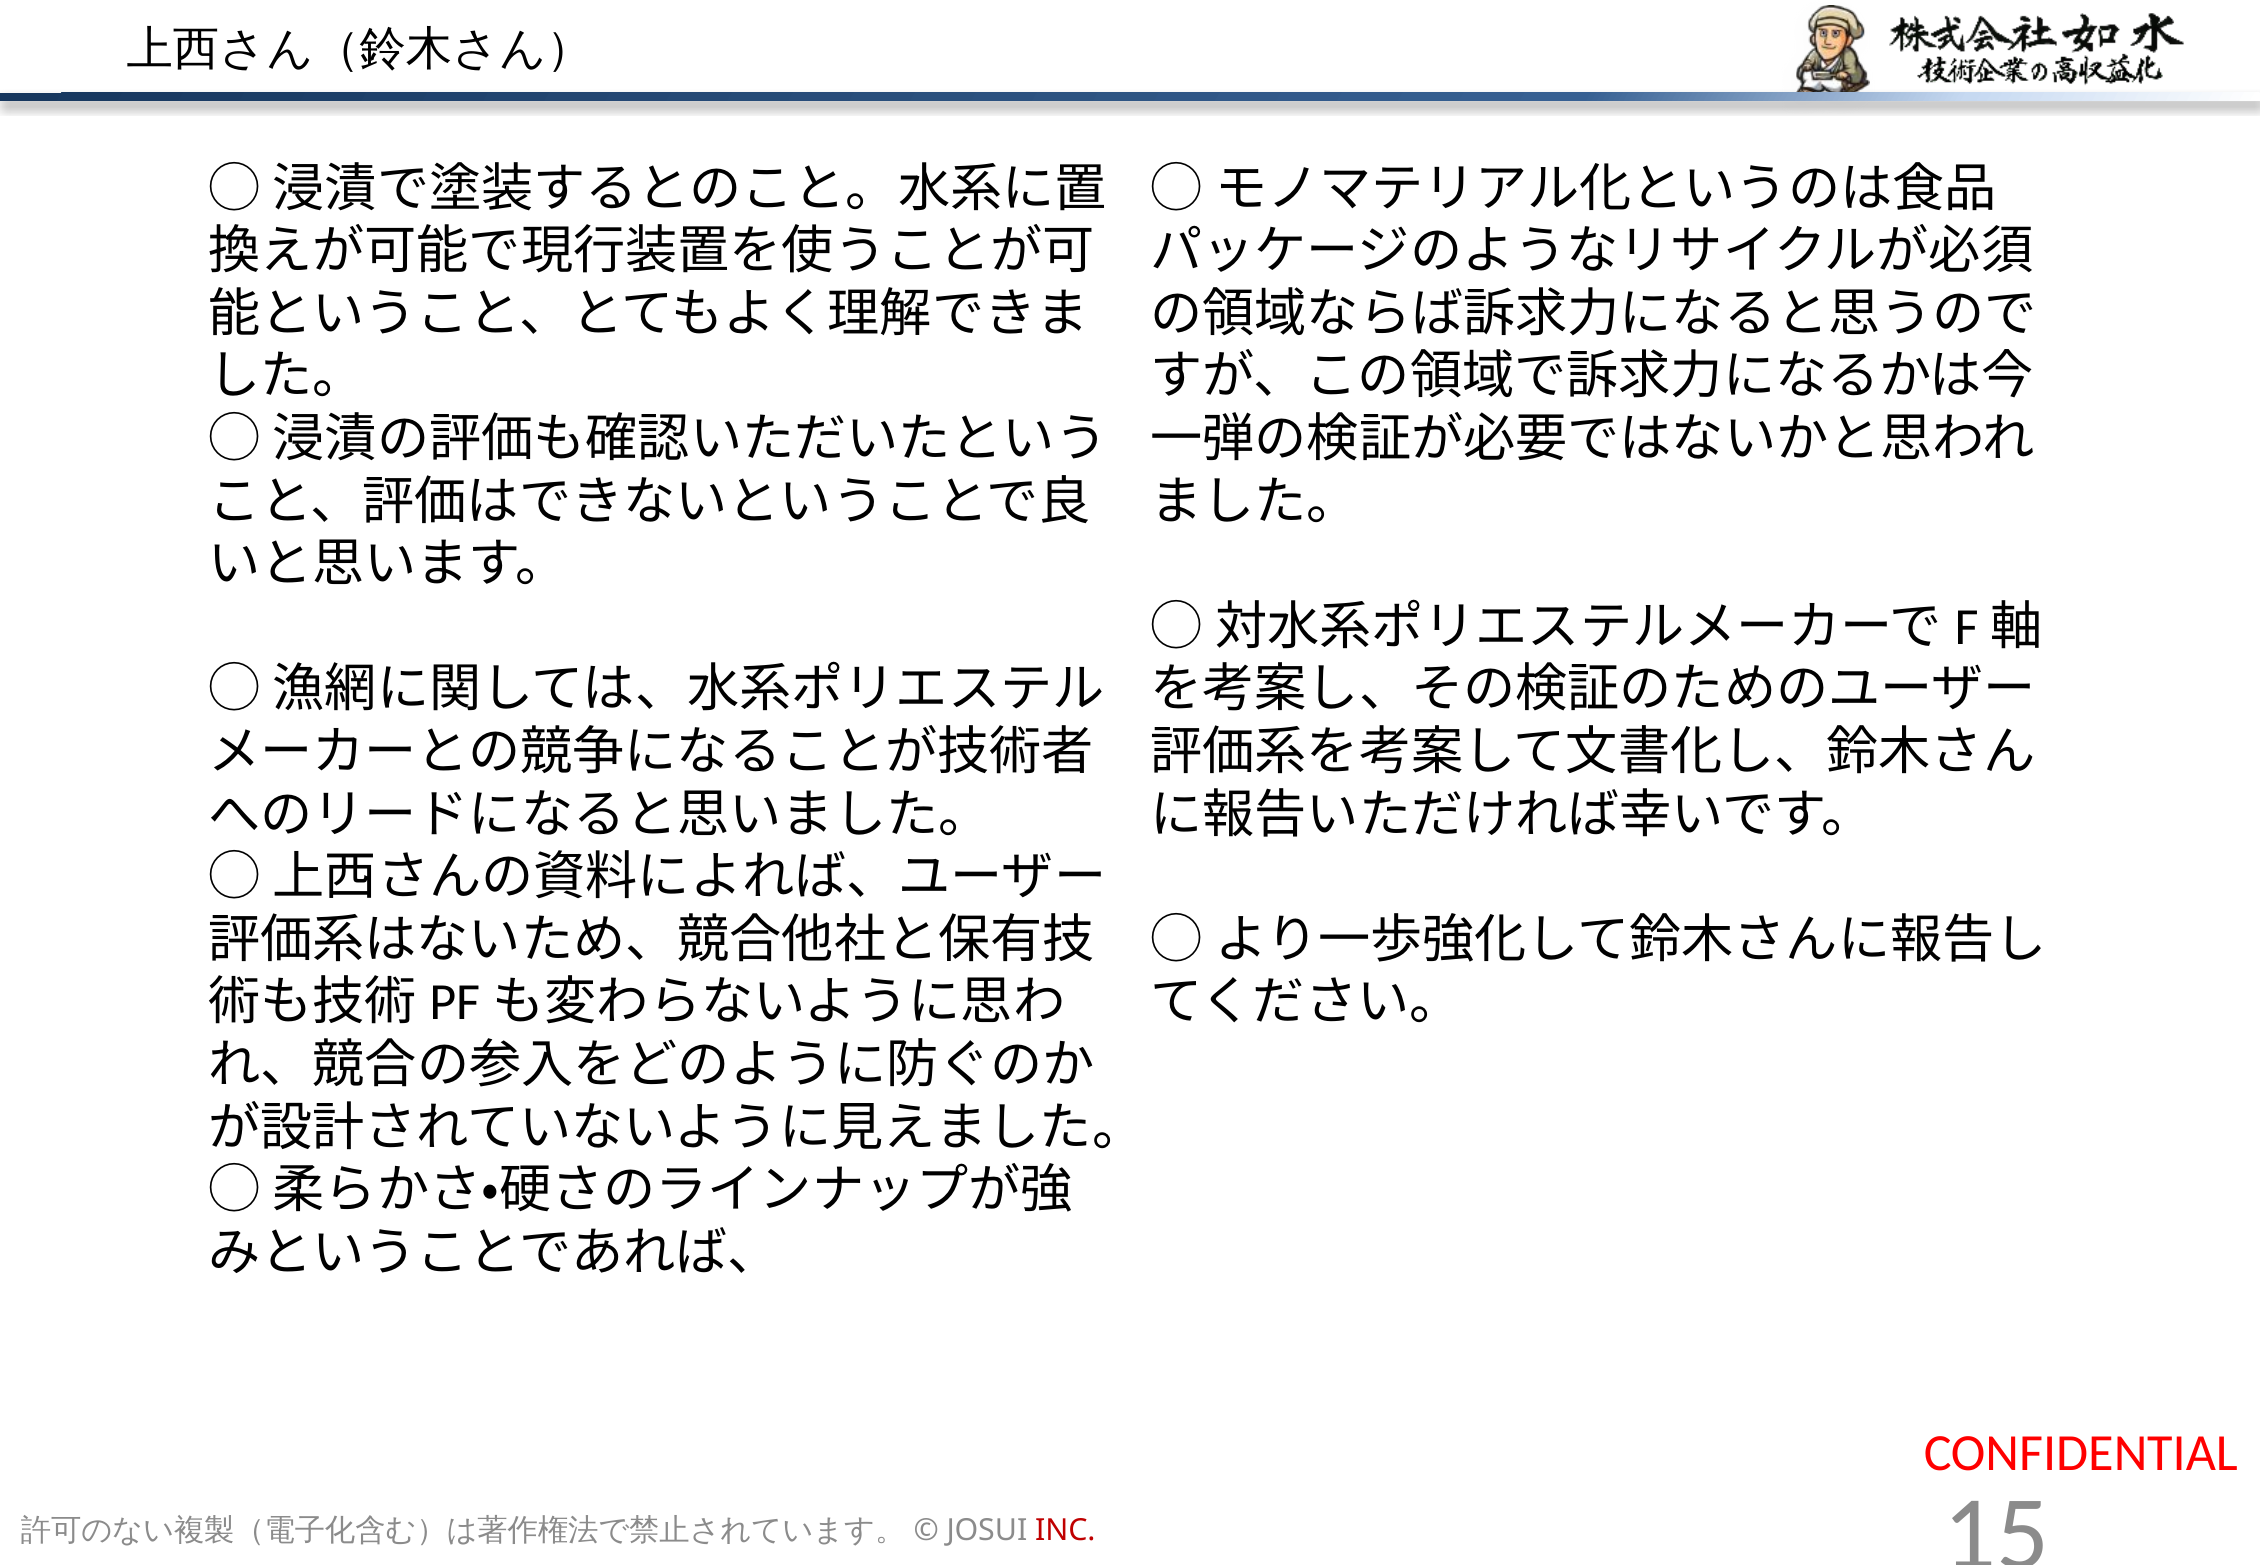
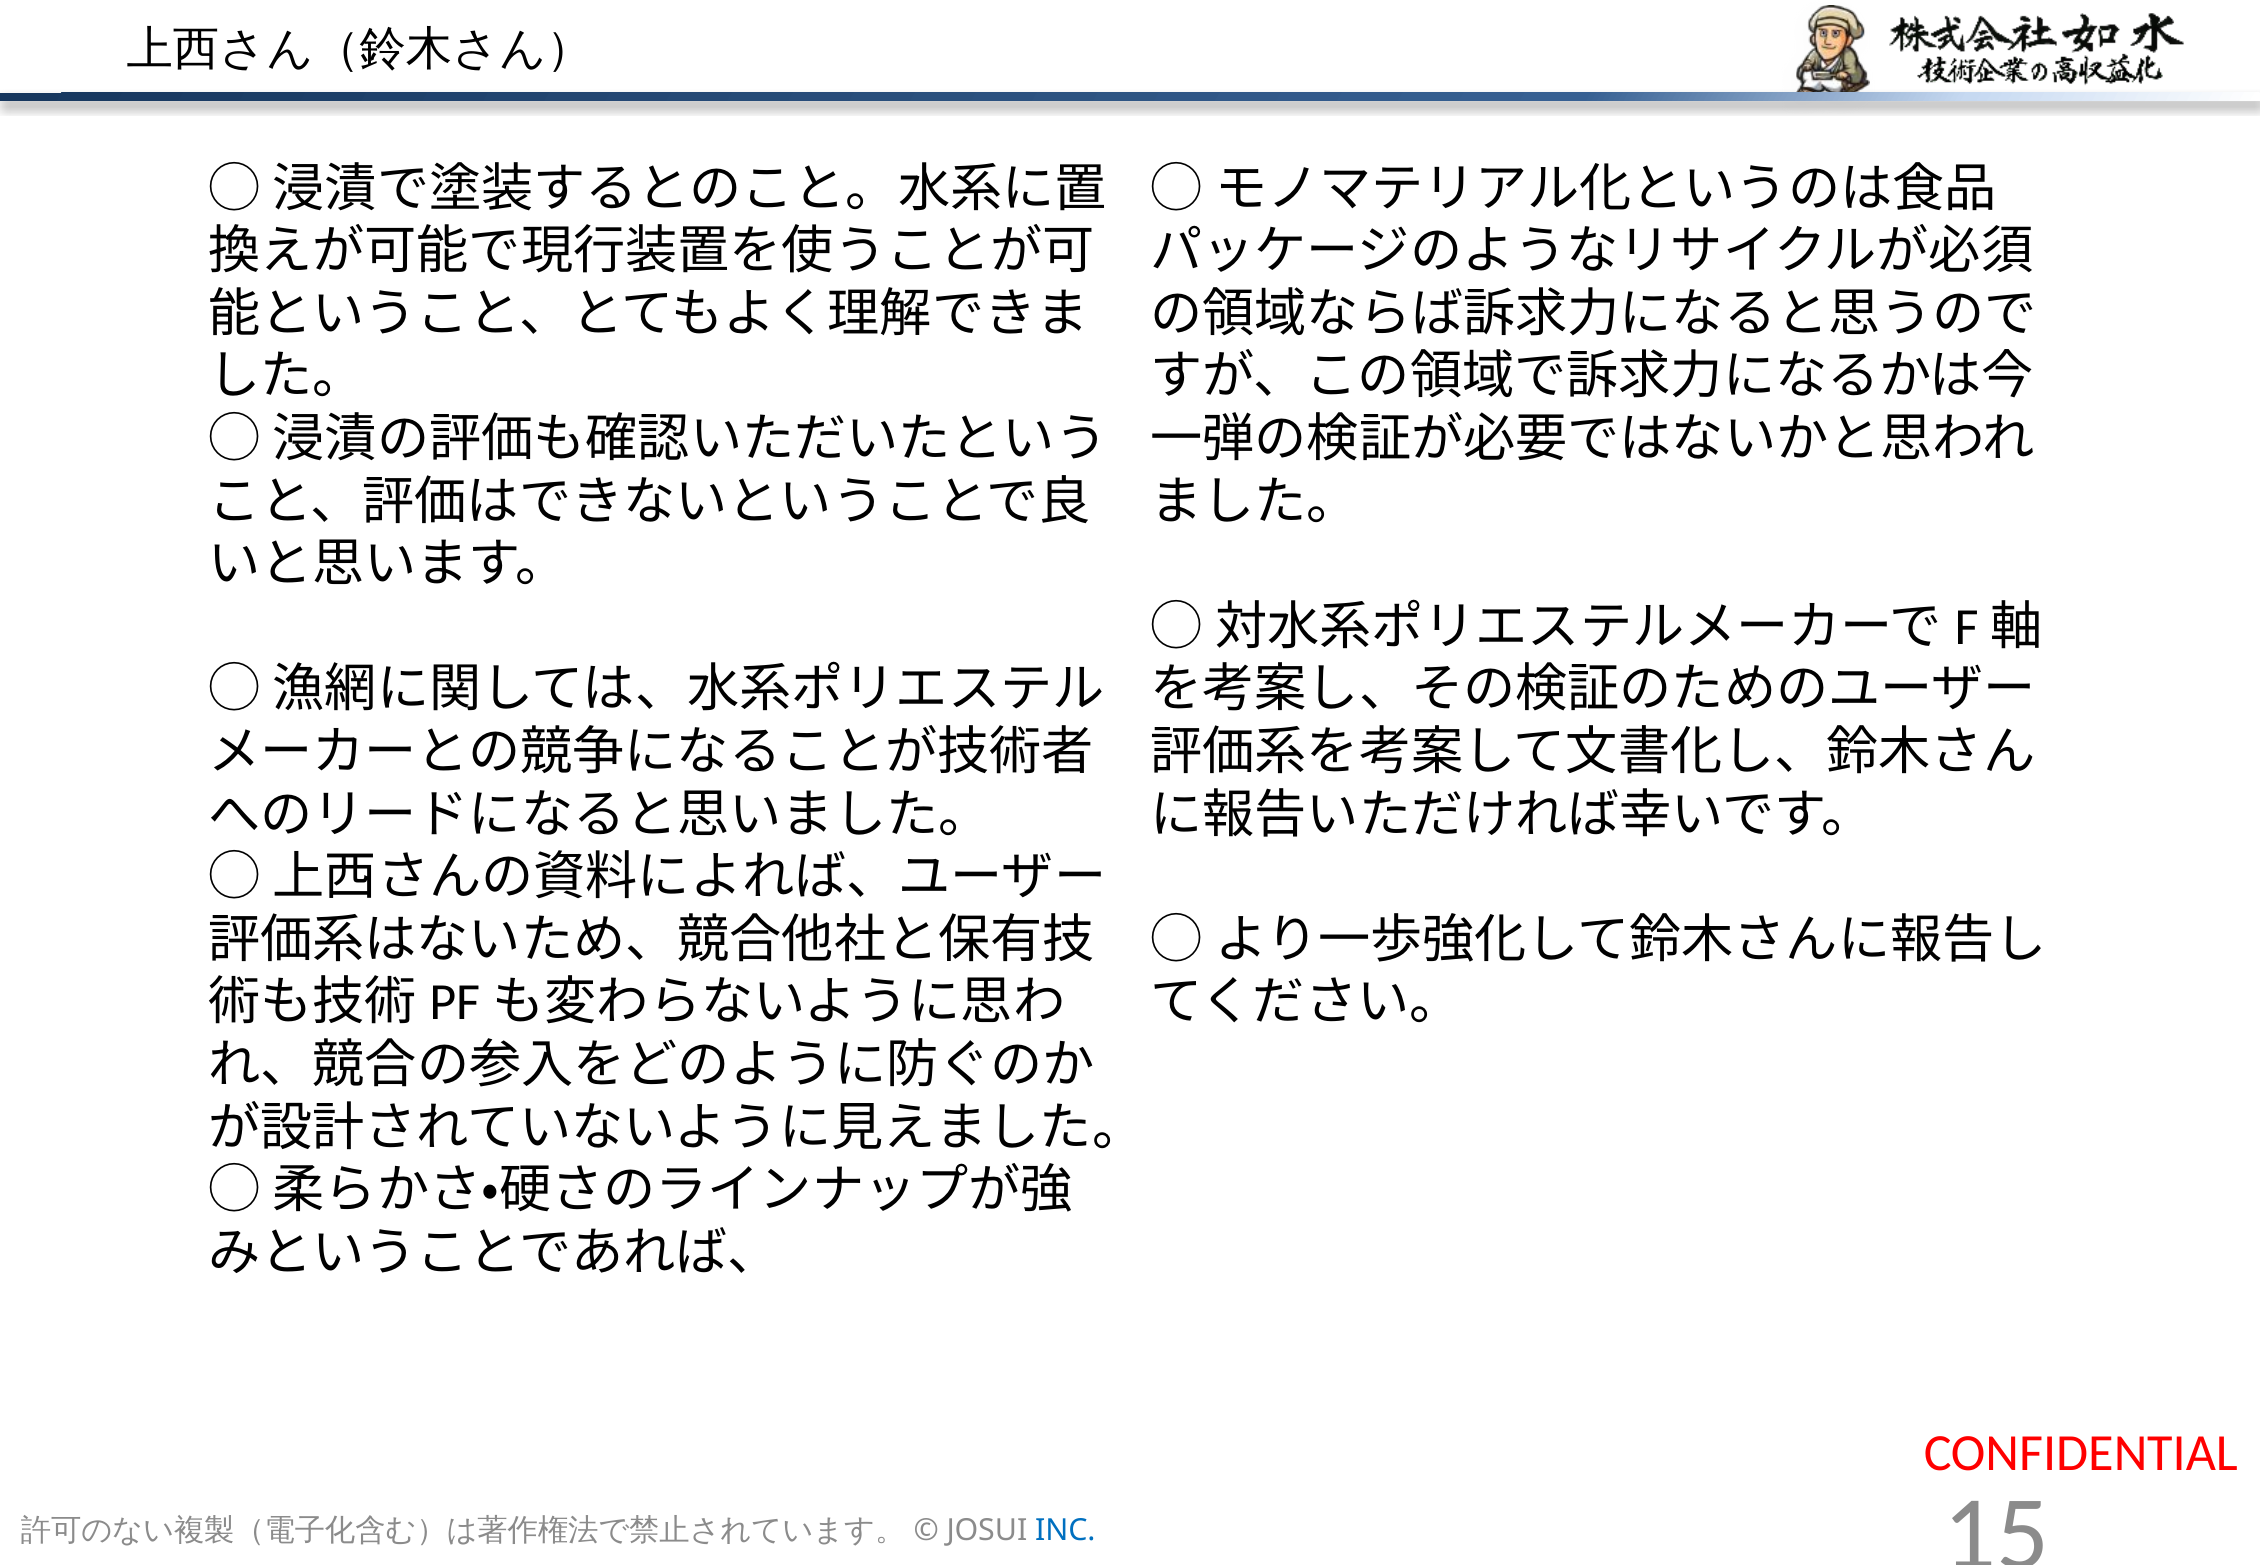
INC colour: red -> blue
